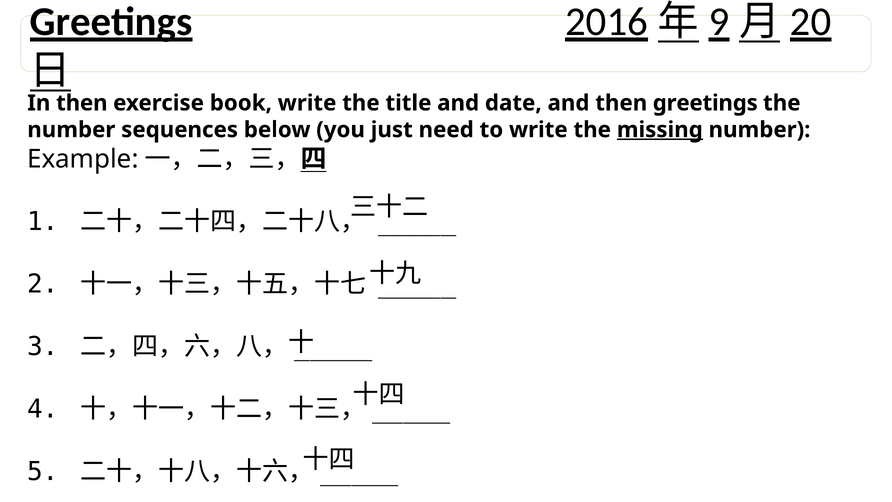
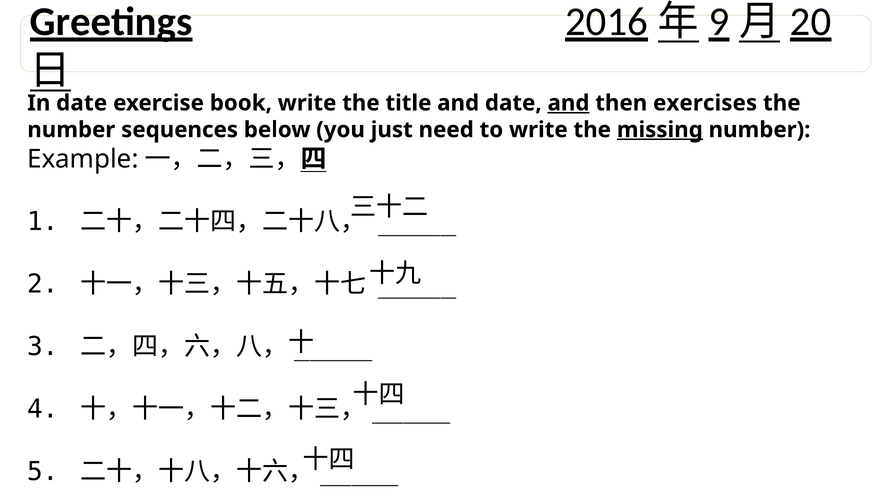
In then: then -> date
and at (569, 103) underline: none -> present
then greetings: greetings -> exercises
